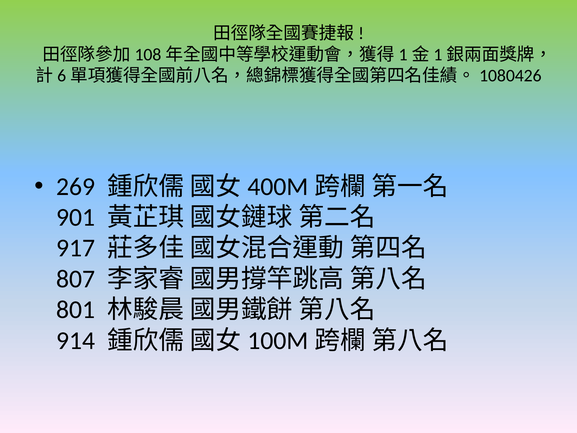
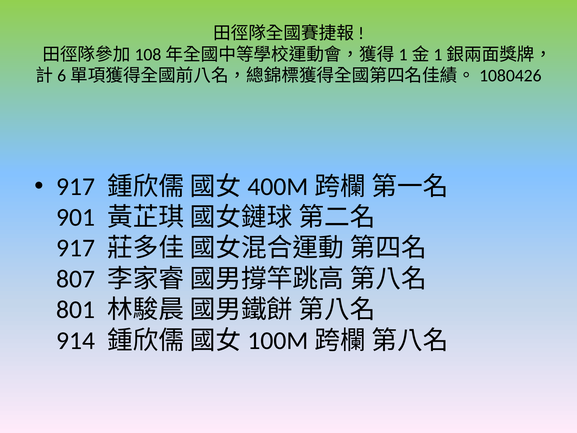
269 at (76, 186): 269 -> 917
